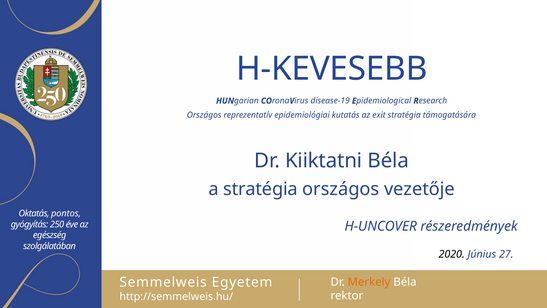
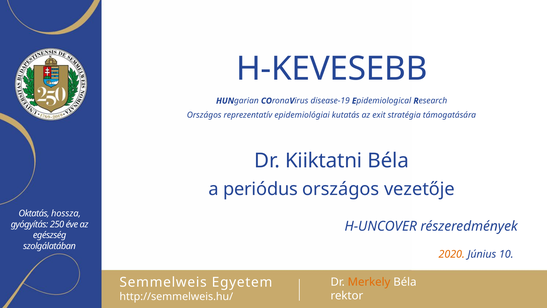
a stratégia: stratégia -> periódus
pontos: pontos -> hossza
2020 colour: black -> orange
27: 27 -> 10
